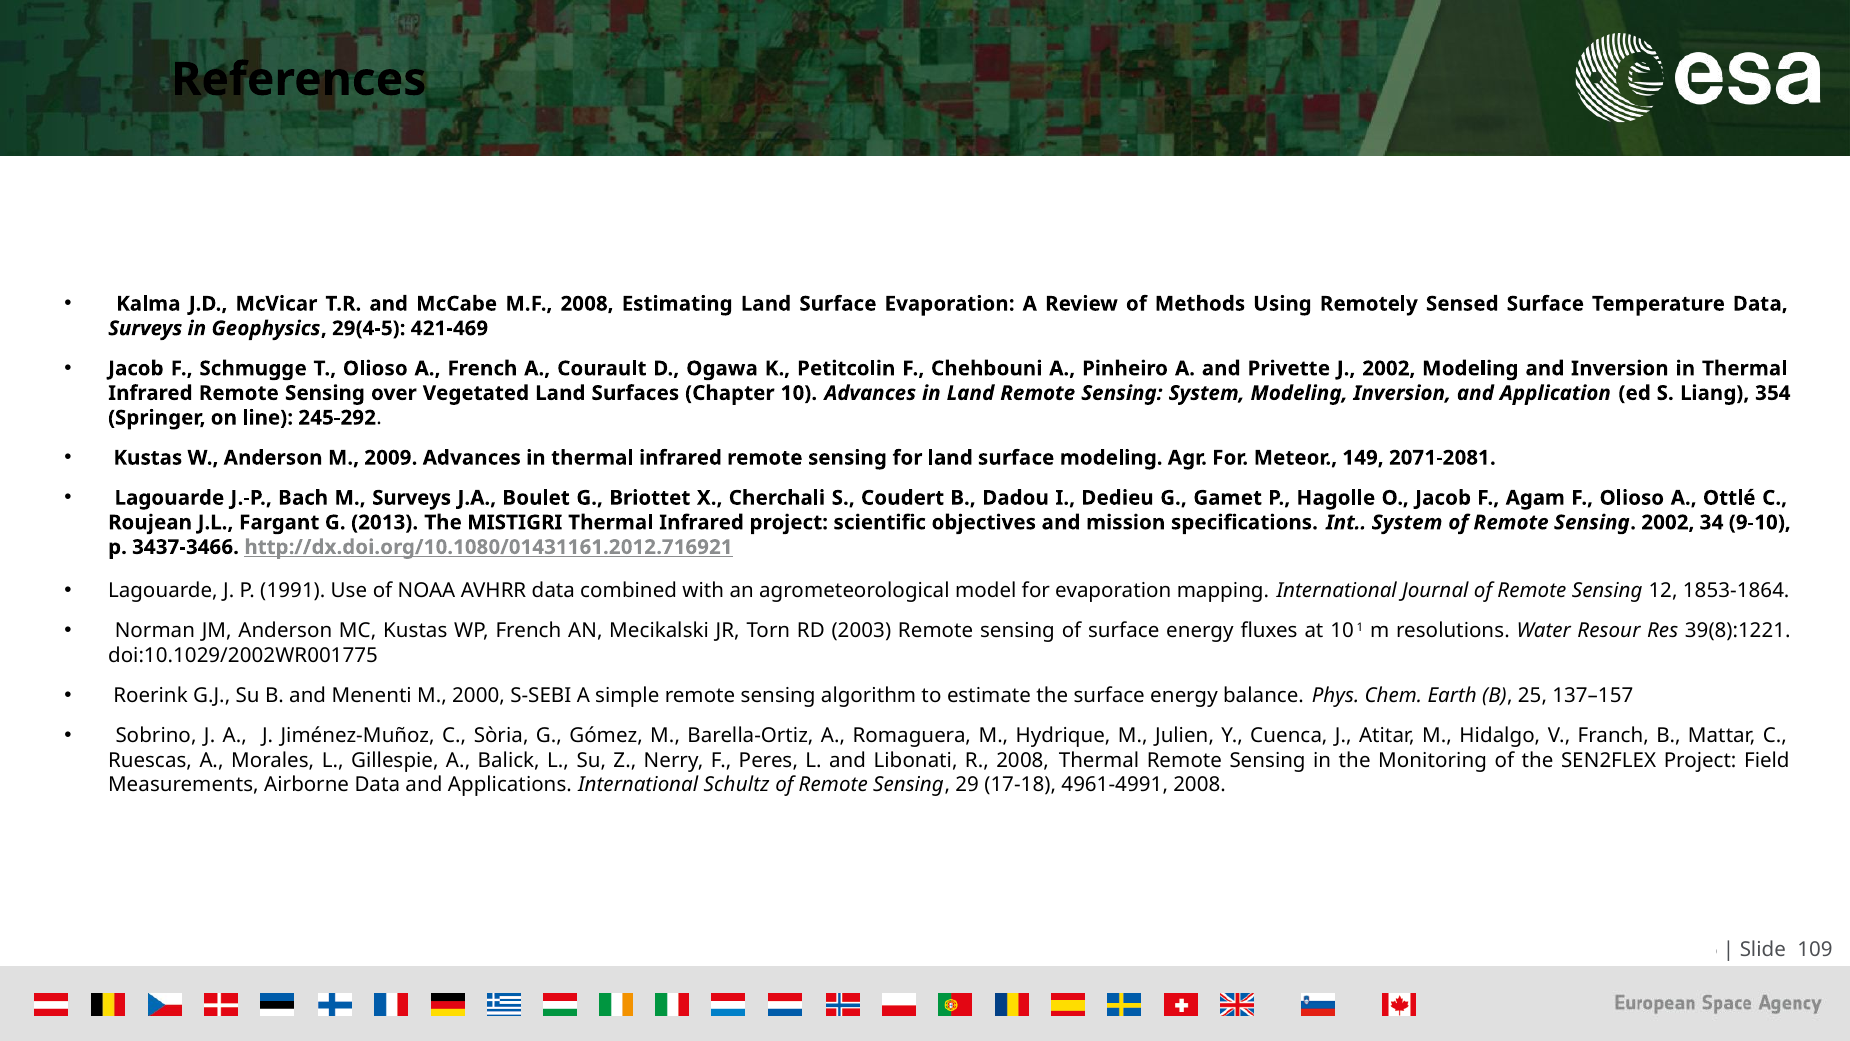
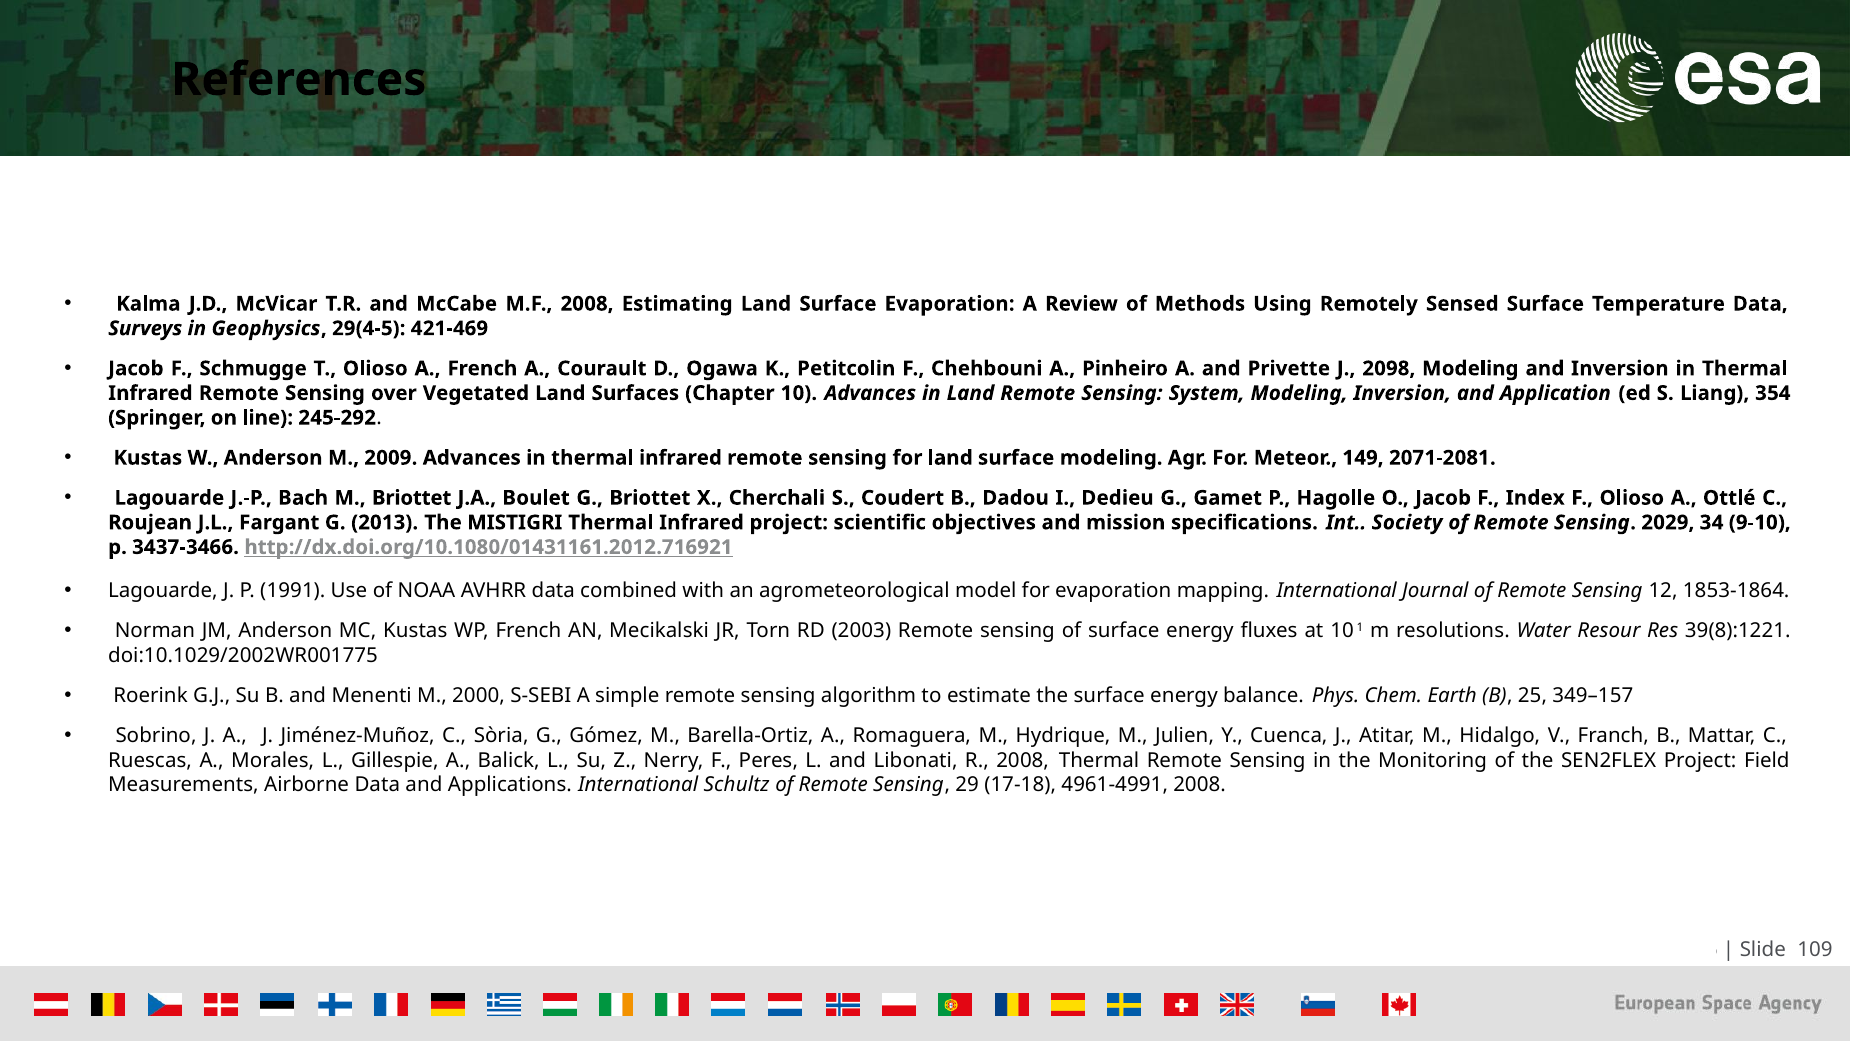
J 2002: 2002 -> 2098
M Surveys: Surveys -> Briottet
Agam: Agam -> Index
Int System: System -> Society
Sensing 2002: 2002 -> 2029
137–157: 137–157 -> 349–157
